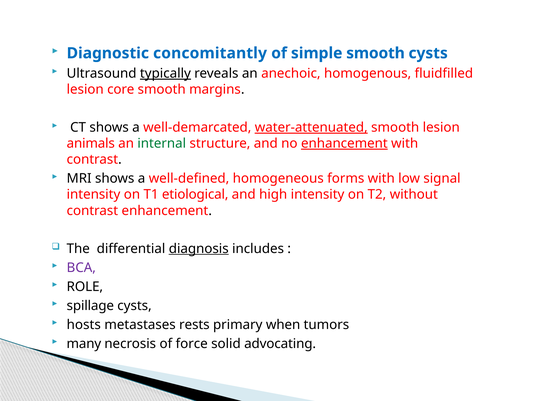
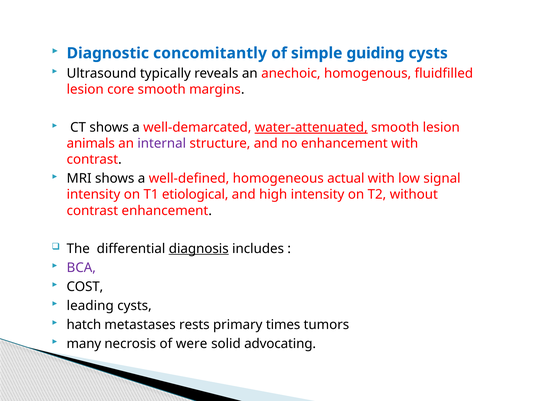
simple smooth: smooth -> guiding
typically underline: present -> none
internal colour: green -> purple
enhancement at (344, 143) underline: present -> none
forms: forms -> actual
ROLE: ROLE -> COST
spillage: spillage -> leading
hosts: hosts -> hatch
when: when -> times
force: force -> were
